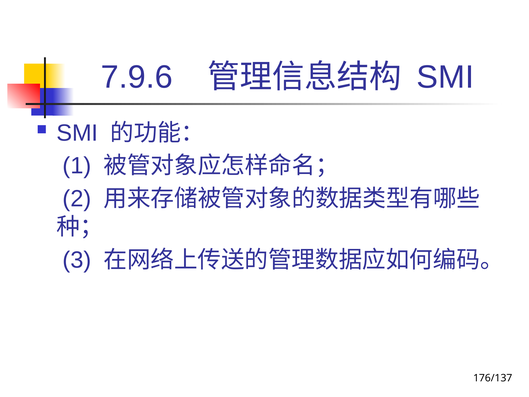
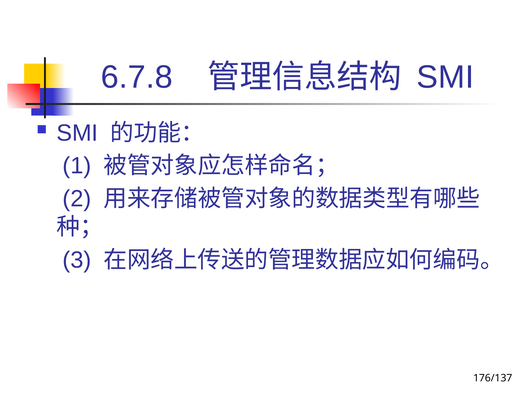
7.9.6: 7.9.6 -> 6.7.8
